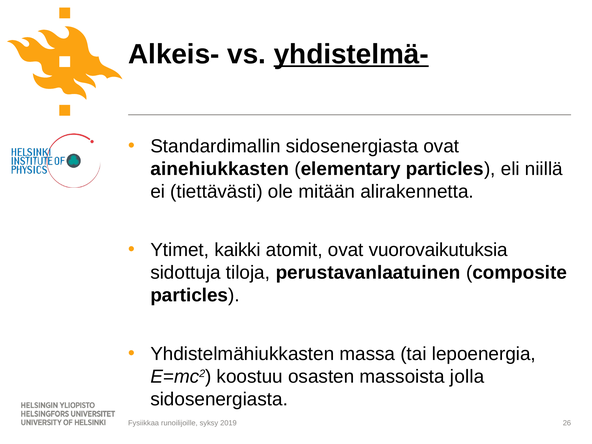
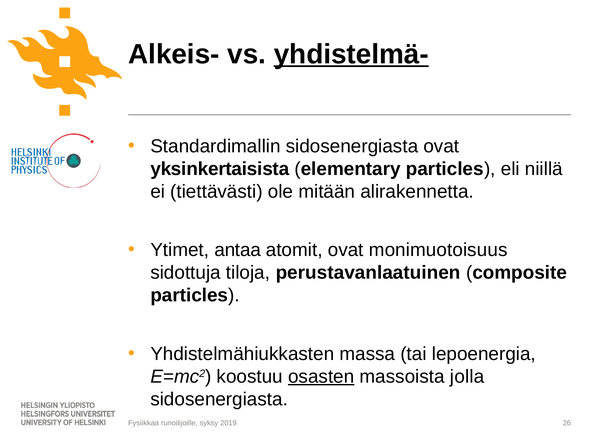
ainehiukkasten: ainehiukkasten -> yksinkertaisista
kaikki: kaikki -> antaa
vuorovaikutuksia: vuorovaikutuksia -> monimuotoisuus
osasten underline: none -> present
